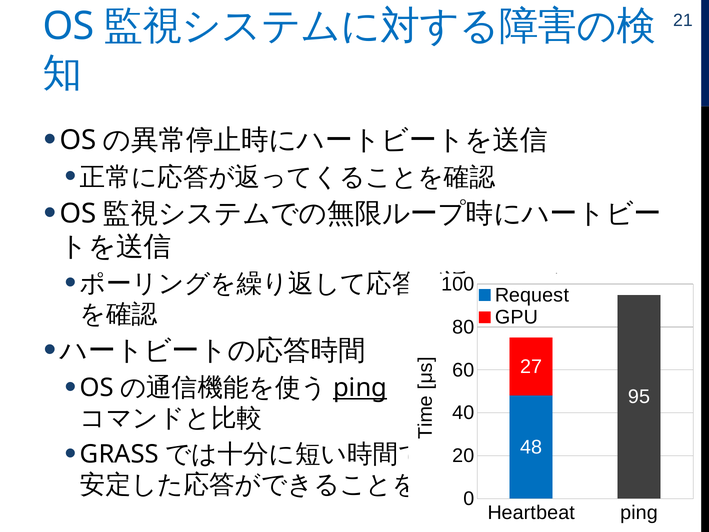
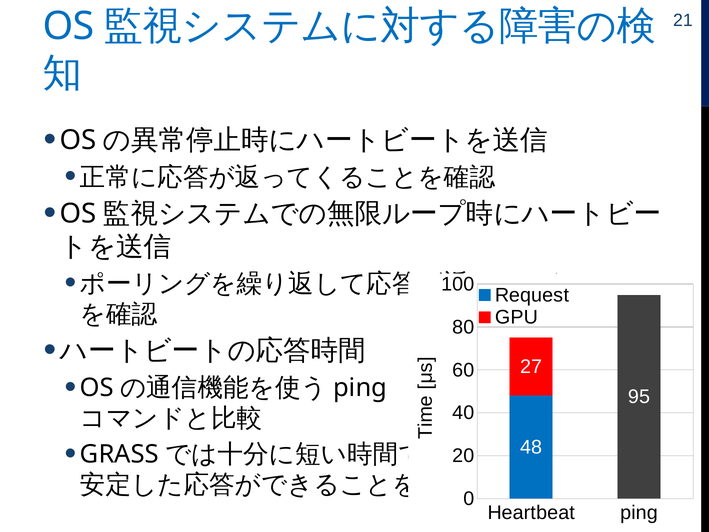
ping at (360, 388) underline: present -> none
